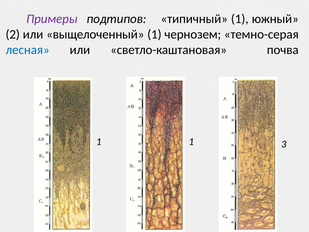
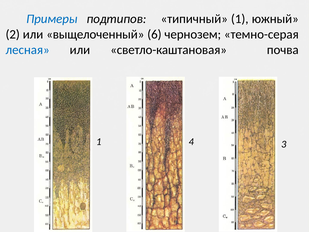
Примеры colour: purple -> blue
выщелоченный 1: 1 -> 6
1 1: 1 -> 4
